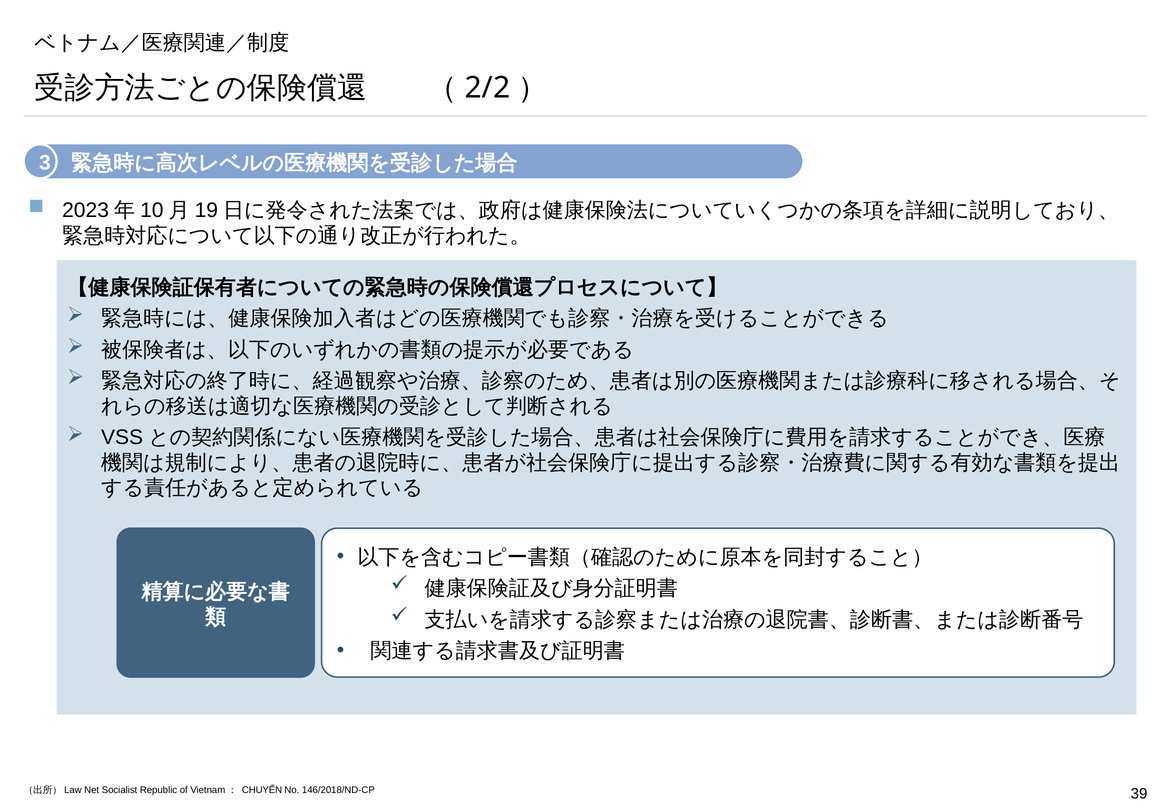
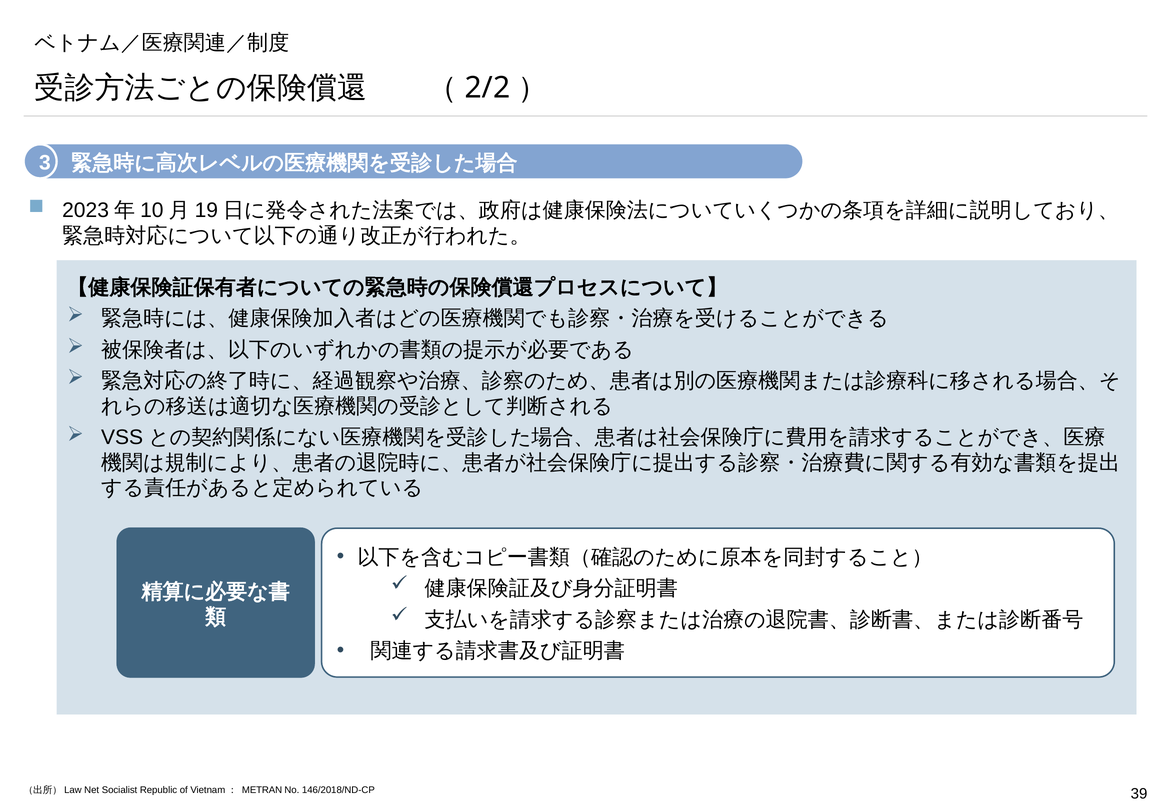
CHUYỂN: CHUYỂN -> METRAN
